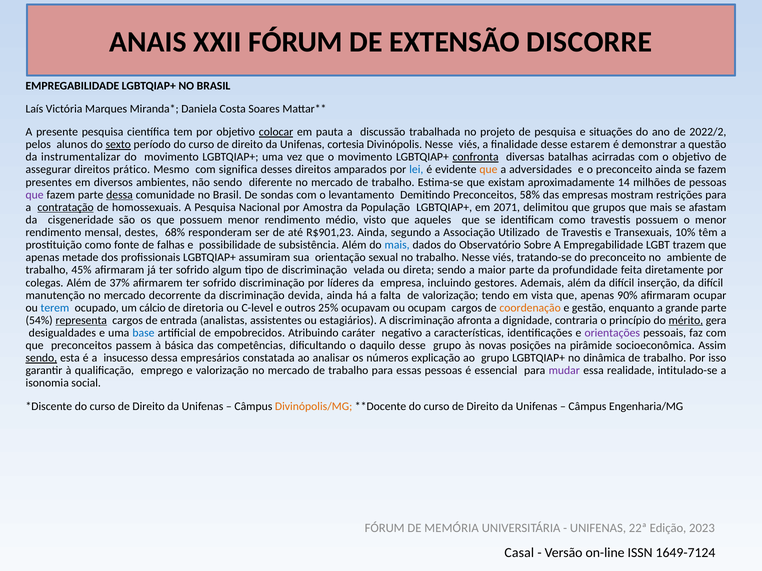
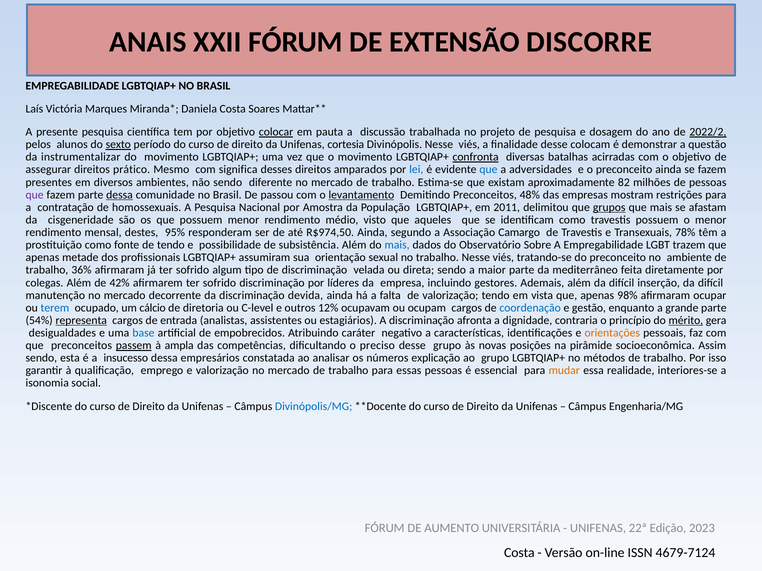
situações: situações -> dosagem
2022/2 underline: none -> present
estarem: estarem -> colocam
que at (489, 170) colour: orange -> blue
14: 14 -> 82
sondas: sondas -> passou
levantamento underline: none -> present
58%: 58% -> 48%
contratação underline: present -> none
2071: 2071 -> 2011
grupos underline: none -> present
68%: 68% -> 95%
R$901,23: R$901,23 -> R$974,50
Utilizado: Utilizado -> Camargo
10%: 10% -> 78%
de falhas: falhas -> tendo
45%: 45% -> 36%
profundidade: profundidade -> mediterrâneo
37%: 37% -> 42%
90%: 90% -> 98%
25%: 25% -> 12%
coordenação colour: orange -> blue
orientações colour: purple -> orange
passem underline: none -> present
básica: básica -> ampla
daquilo: daquilo -> preciso
sendo at (41, 358) underline: present -> none
dinâmica: dinâmica -> métodos
mudar colour: purple -> orange
intitulado-se: intitulado-se -> interiores-se
Divinópolis/MG colour: orange -> blue
MEMÓRIA: MEMÓRIA -> AUMENTO
Casal at (519, 553): Casal -> Costa
1649-7124: 1649-7124 -> 4679-7124
